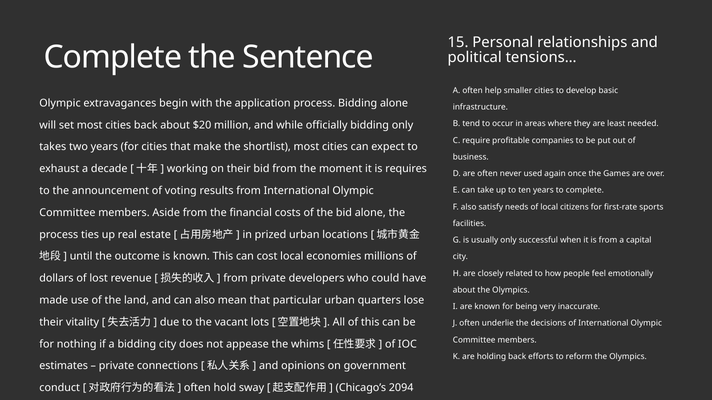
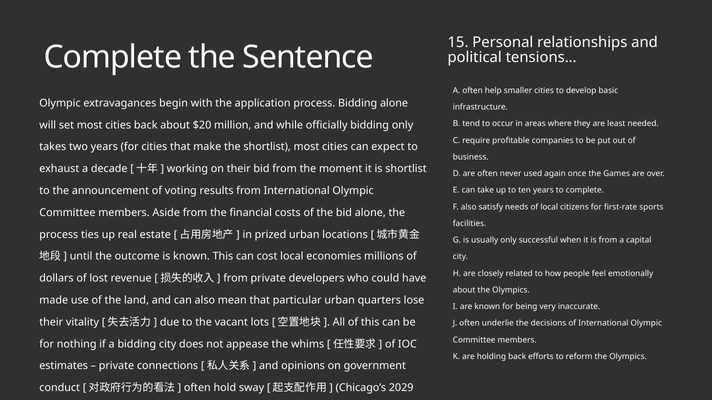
is requires: requires -> shortlist
2094: 2094 -> 2029
